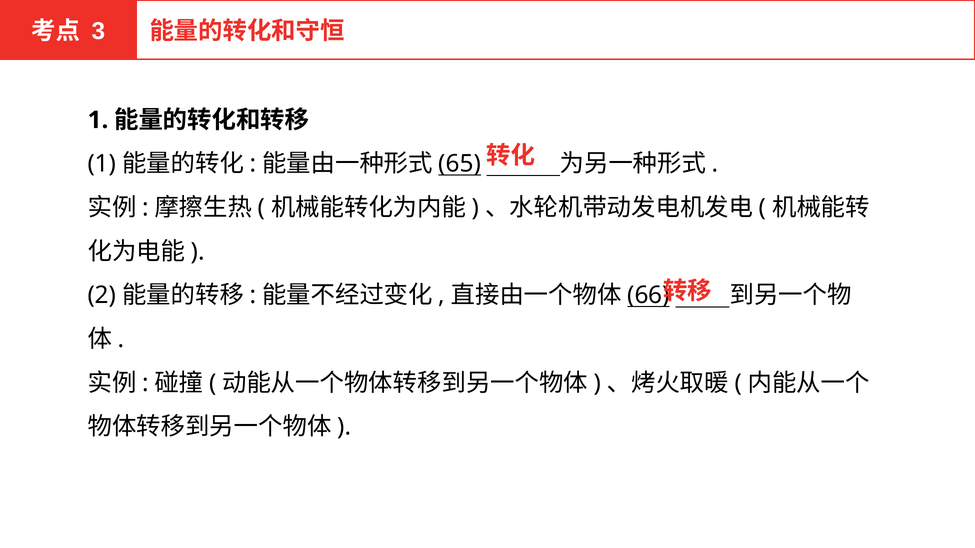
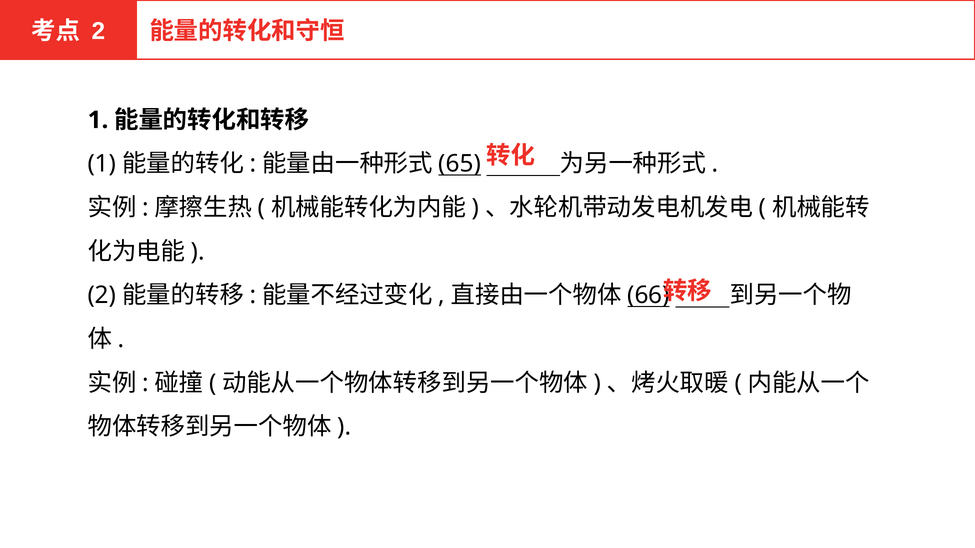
3 at (98, 31): 3 -> 2
